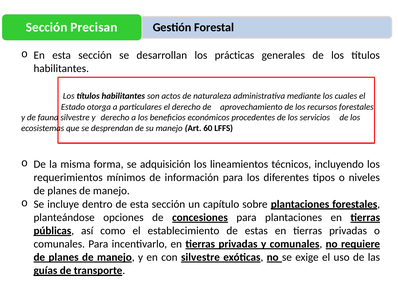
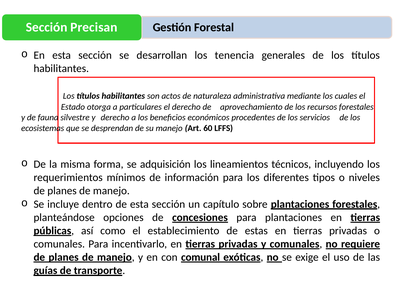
prácticas: prácticas -> tenencia
con silvestre: silvestre -> comunal
